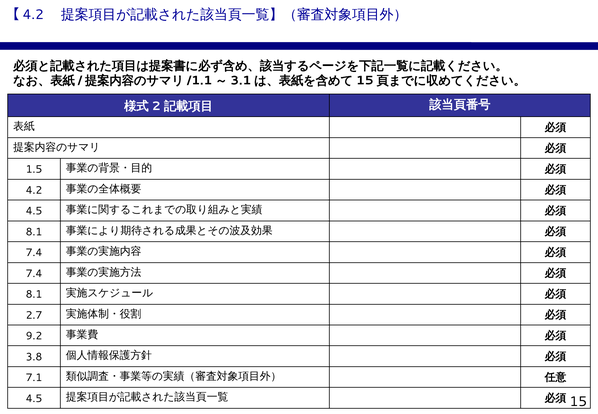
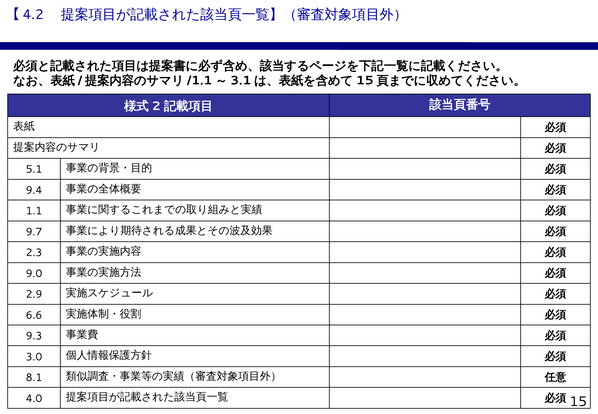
1.5: 1.5 -> 5.1
4.2: 4.2 -> 9.4
4.5 at (34, 211): 4.5 -> 1.1
8.1 at (34, 232): 8.1 -> 9.7
7.4 at (34, 253): 7.4 -> 2.3
7.4 at (34, 274): 7.4 -> 9.0
8.1 at (34, 294): 8.1 -> 2.9
2.7: 2.7 -> 6.6
9.2: 9.2 -> 9.3
3.8: 3.8 -> 3.0
7.1: 7.1 -> 8.1
4.5 at (34, 399): 4.5 -> 4.0
